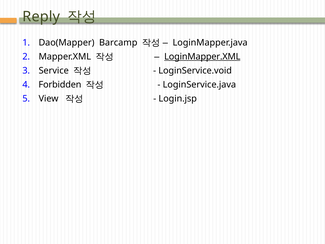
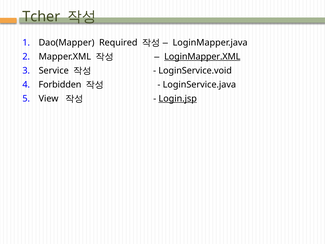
Reply: Reply -> Tcher
Barcamp: Barcamp -> Required
Login.jsp underline: none -> present
